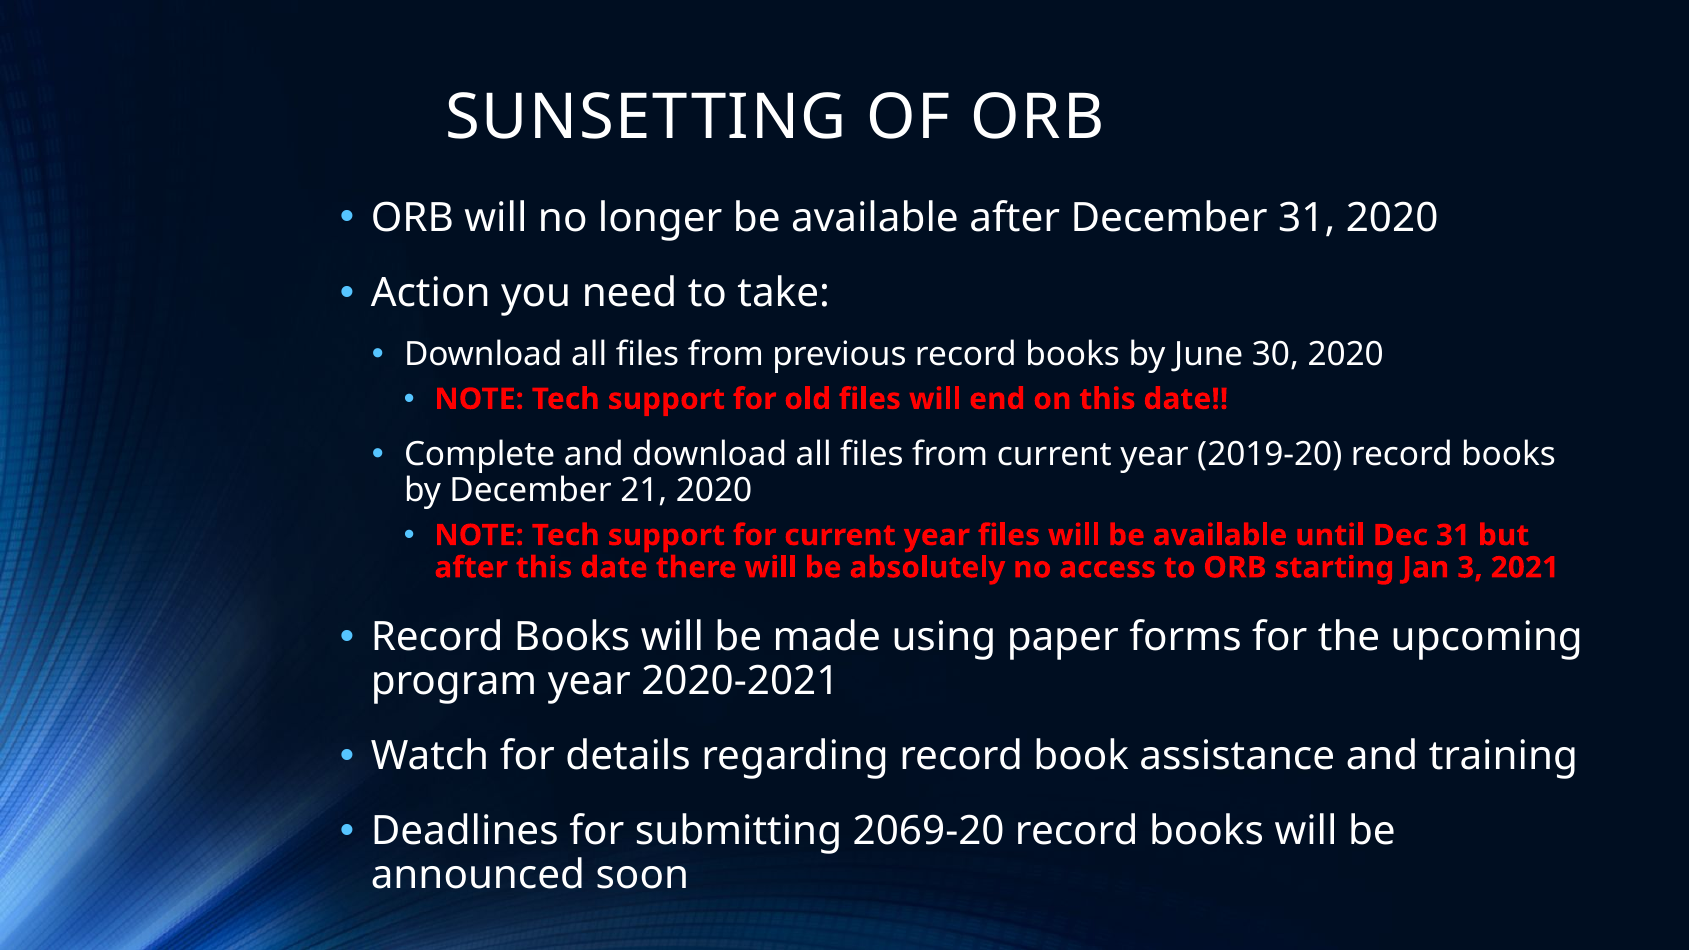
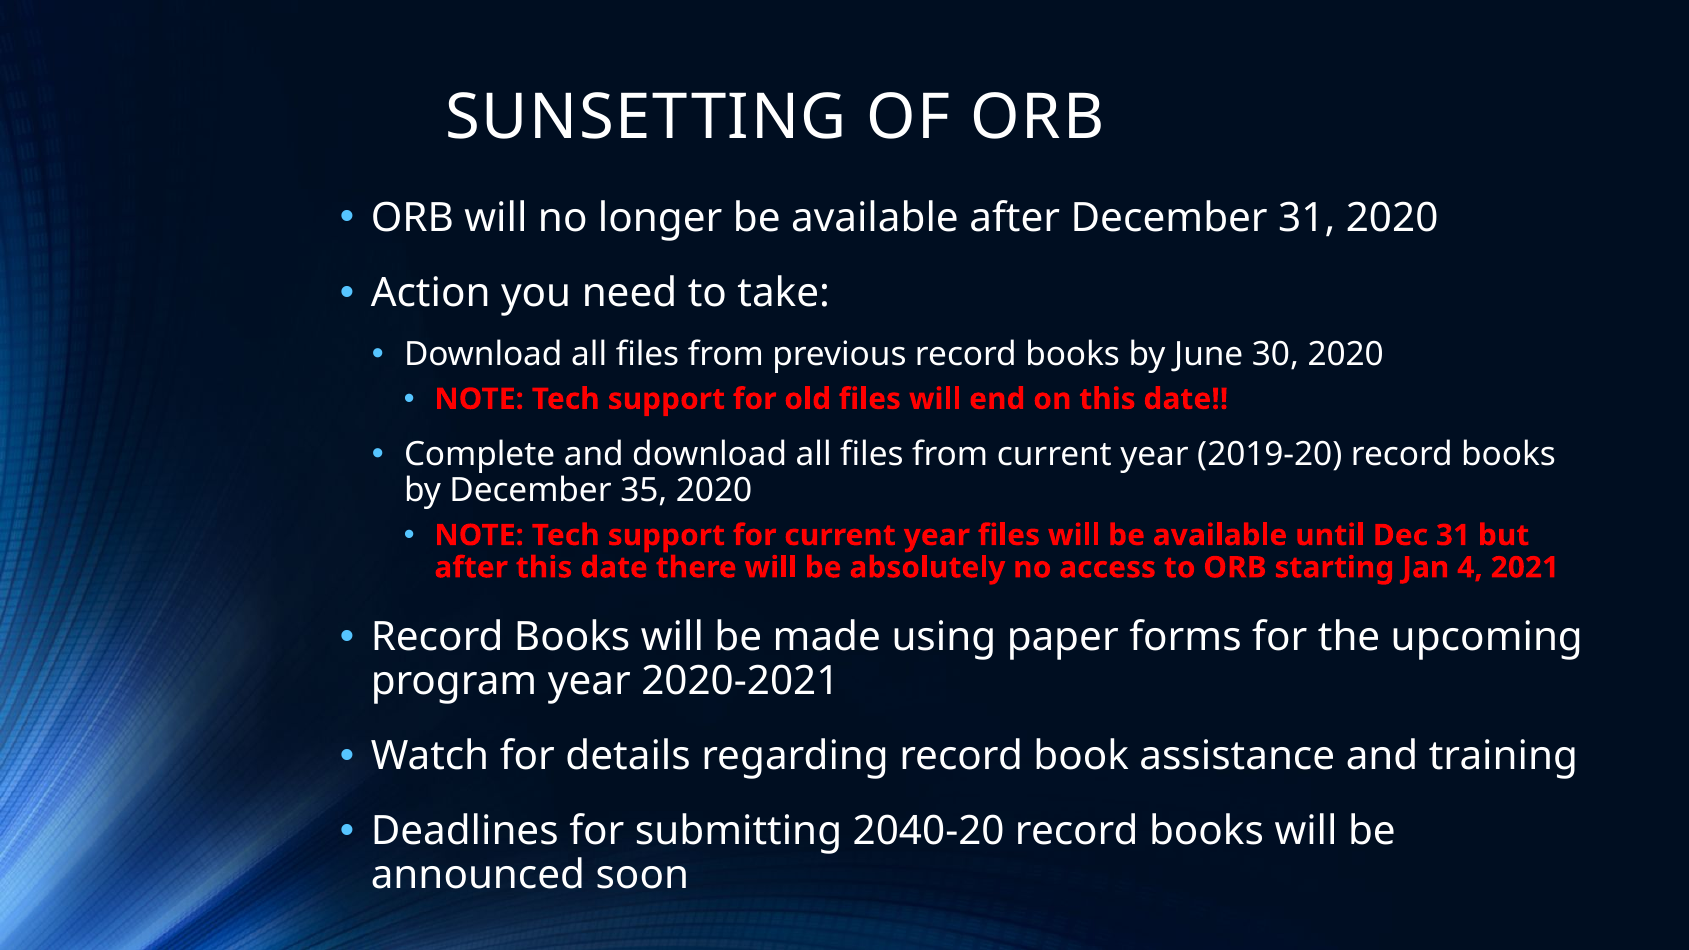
21: 21 -> 35
3: 3 -> 4
2069-20: 2069-20 -> 2040-20
